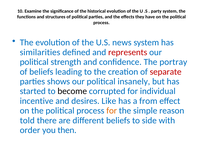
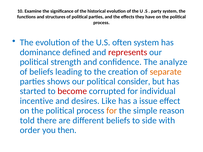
news: news -> often
similarities: similarities -> dominance
portray: portray -> analyze
separate colour: red -> orange
insanely: insanely -> consider
become colour: black -> red
from: from -> issue
